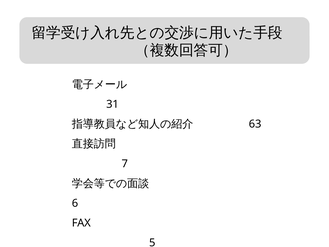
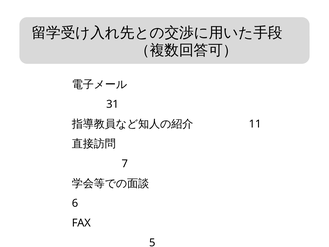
63: 63 -> 11
